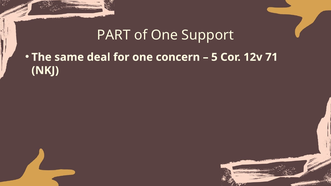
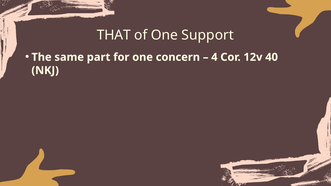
PART: PART -> THAT
deal: deal -> part
5: 5 -> 4
71: 71 -> 40
